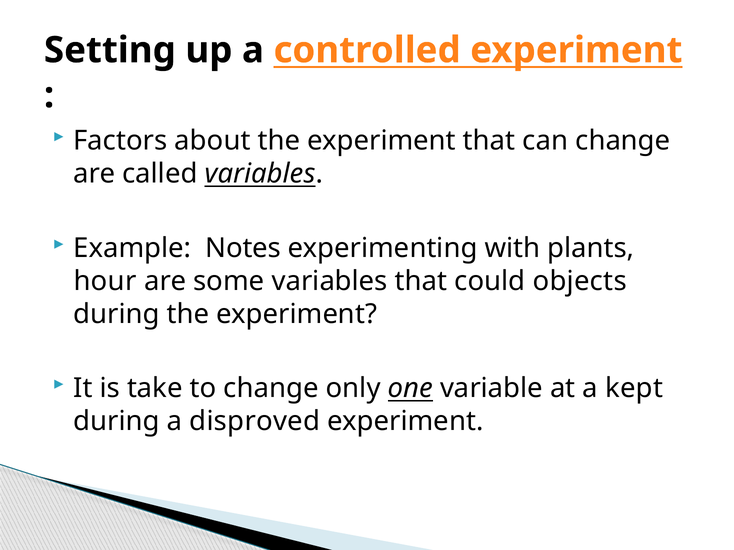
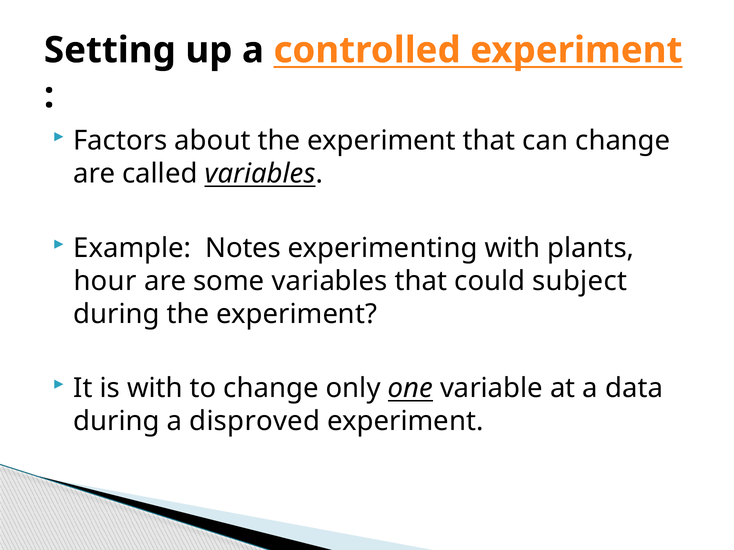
objects: objects -> subject
is take: take -> with
kept: kept -> data
